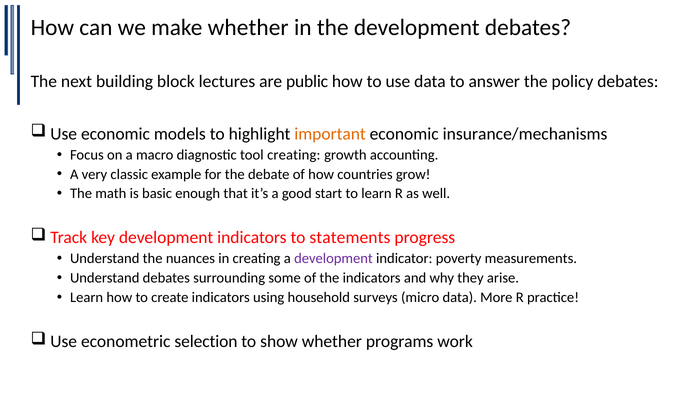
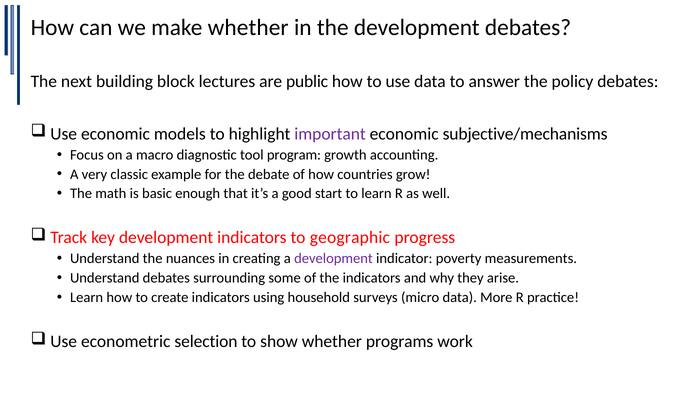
important colour: orange -> purple
insurance/mechanisms: insurance/mechanisms -> subjective/mechanisms
tool creating: creating -> program
statements: statements -> geographic
